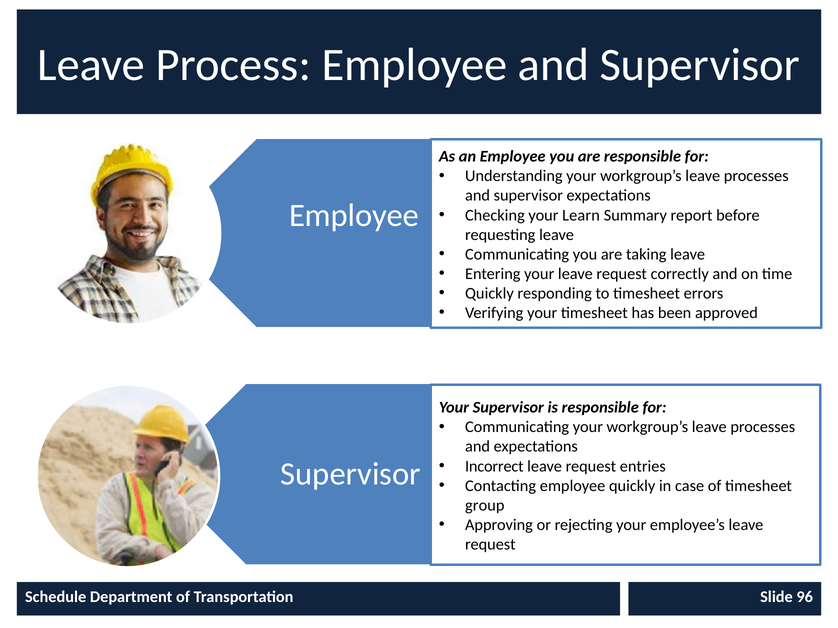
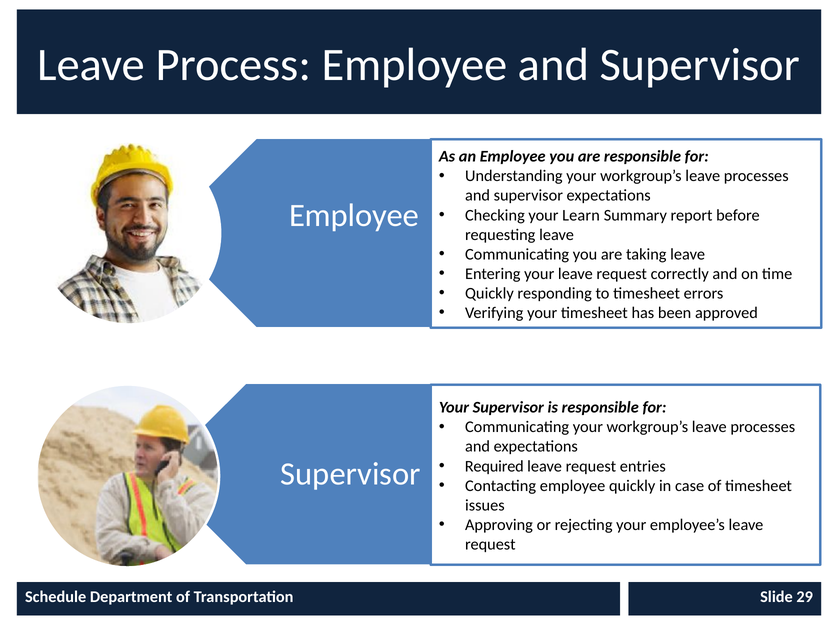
Incorrect: Incorrect -> Required
group: group -> issues
96: 96 -> 29
